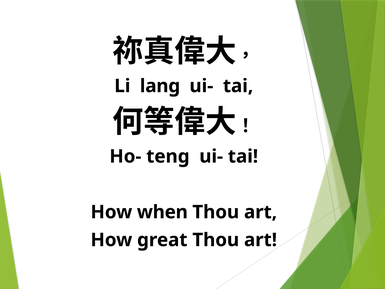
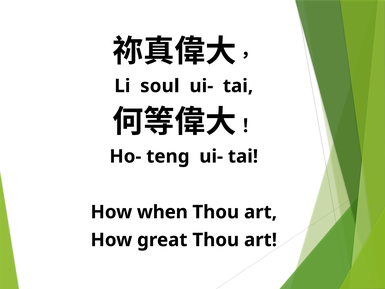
lang: lang -> soul
